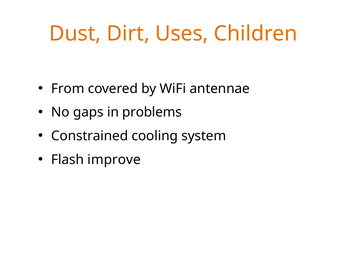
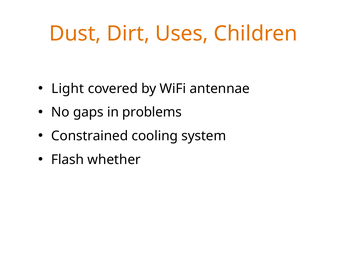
From: From -> Light
improve: improve -> whether
